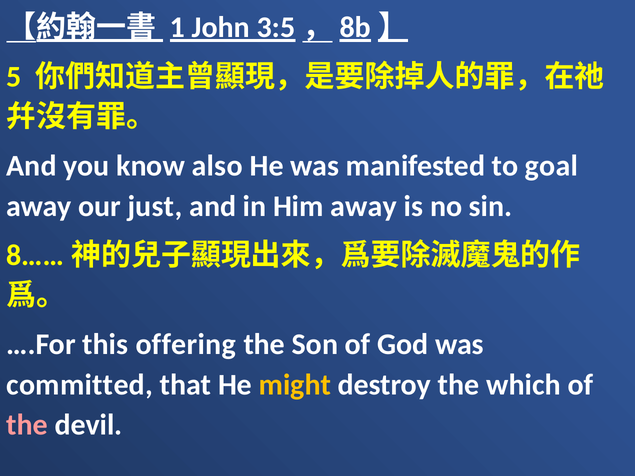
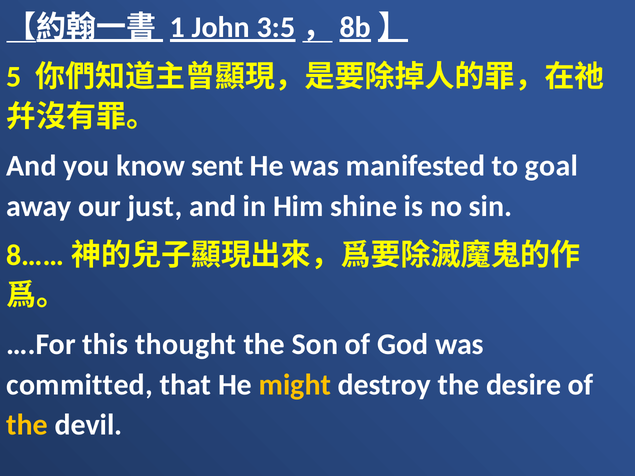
also: also -> sent
Him away: away -> shine
offering: offering -> thought
which: which -> desire
the at (27, 425) colour: pink -> yellow
